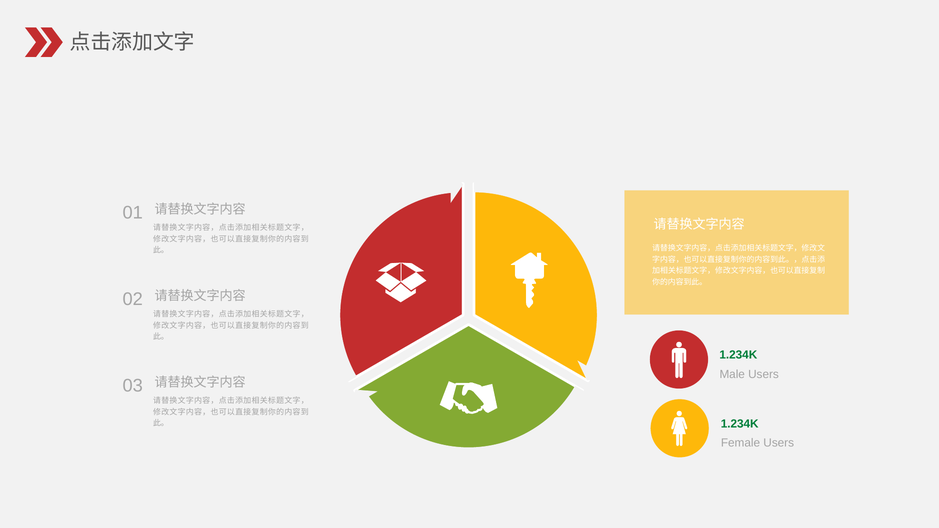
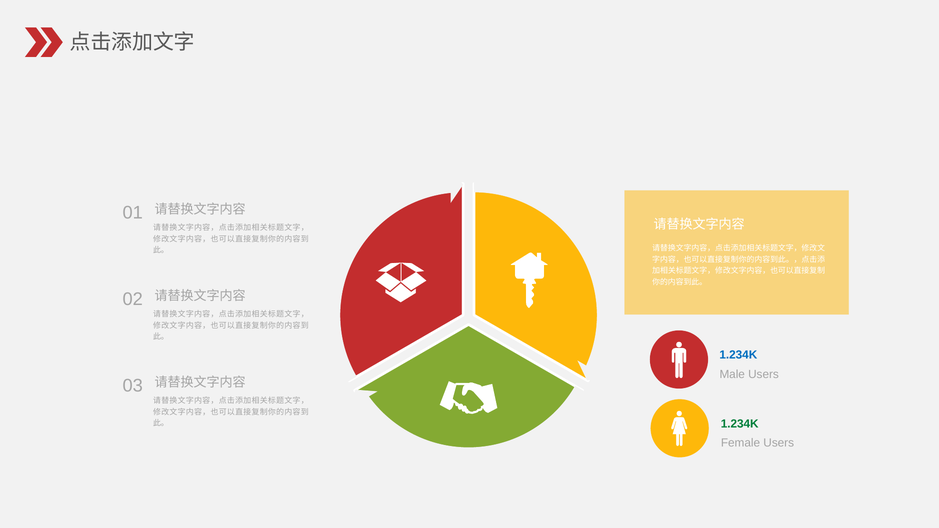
1.234K at (738, 355) colour: green -> blue
